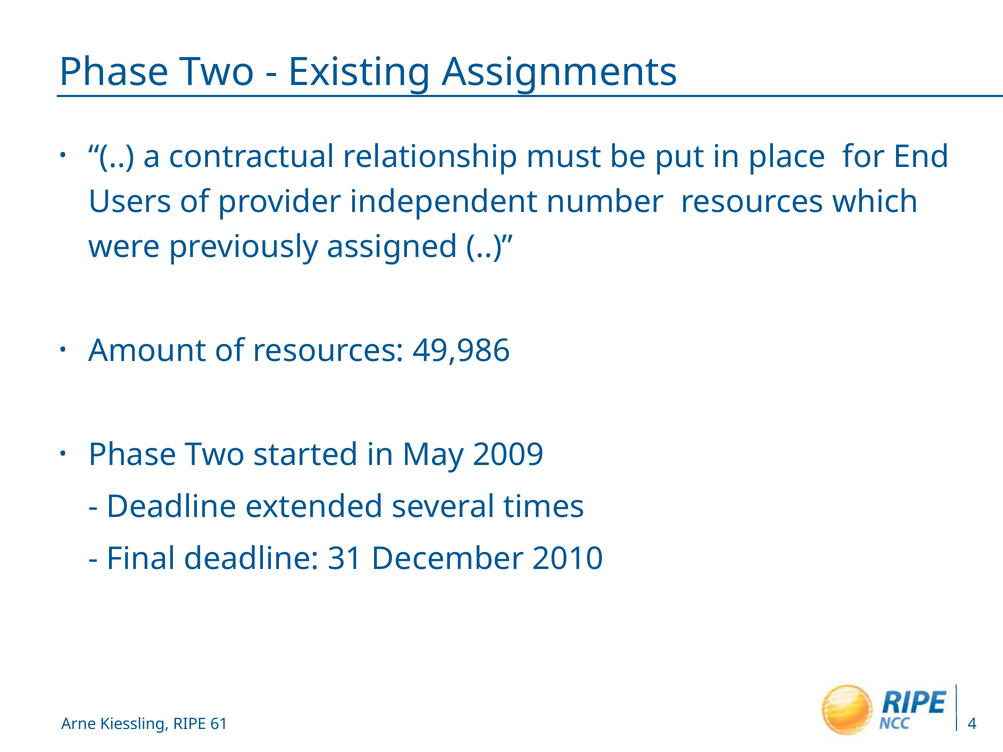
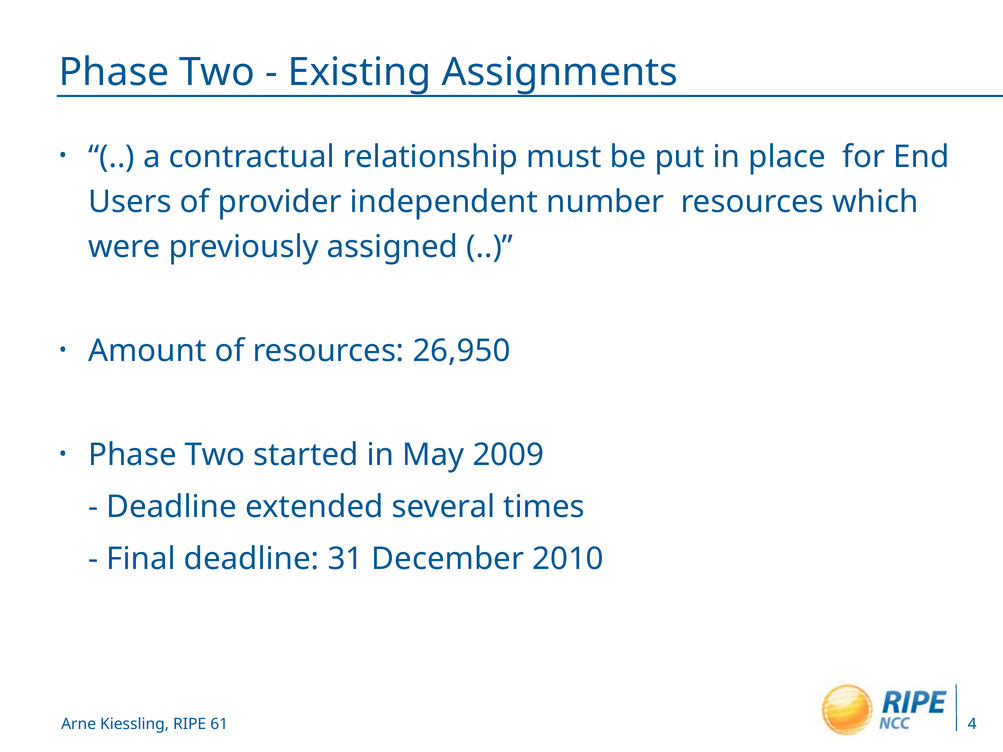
49,986: 49,986 -> 26,950
